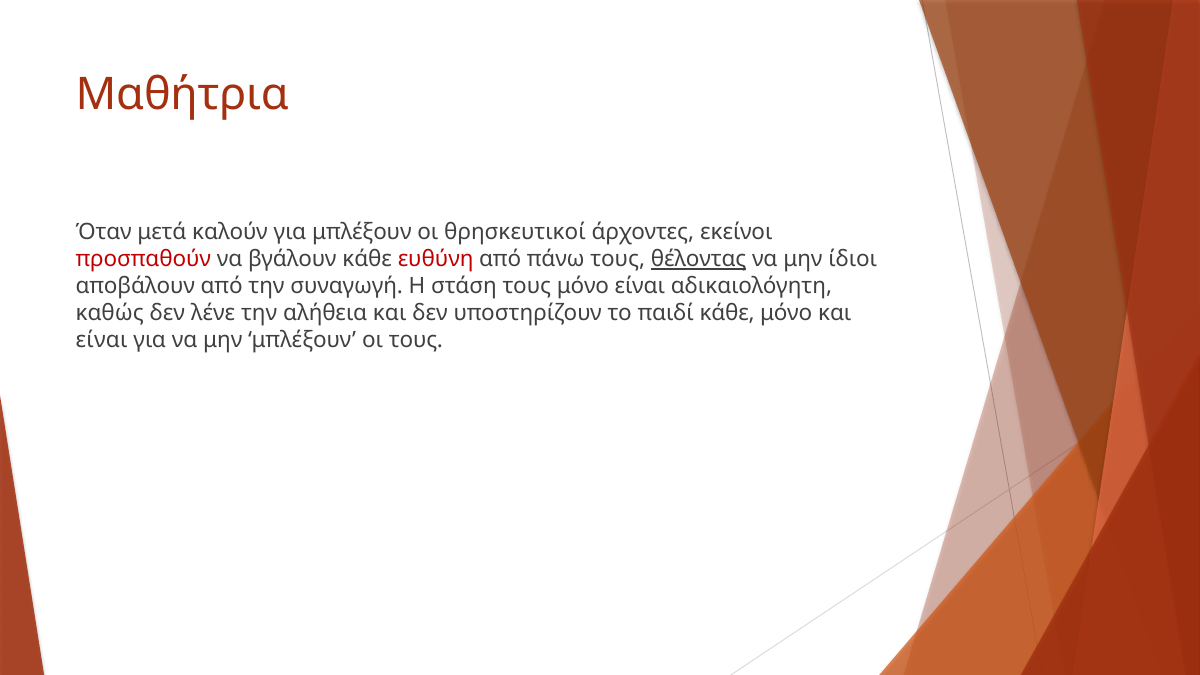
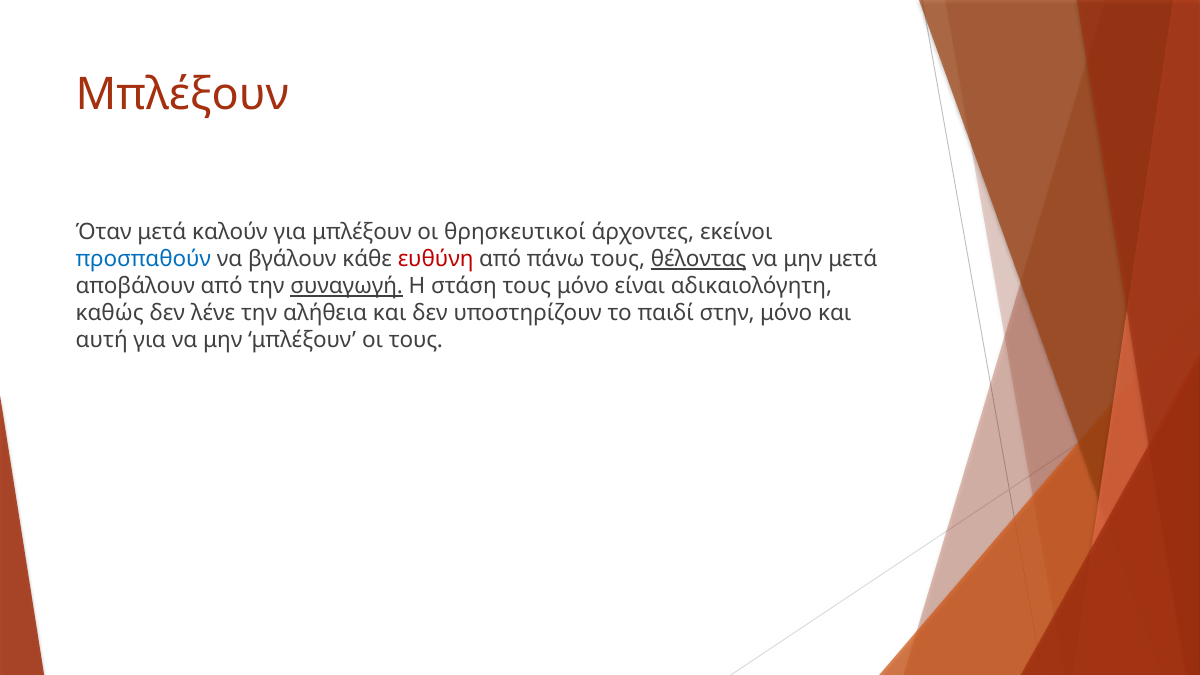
Μαθήτρια at (182, 95): Μαθήτρια -> Μπλέξουν
προσπαθούν colour: red -> blue
μην ίδιοι: ίδιοι -> μετά
συναγωγή underline: none -> present
παιδί κάθε: κάθε -> στην
είναι at (102, 340): είναι -> αυτή
